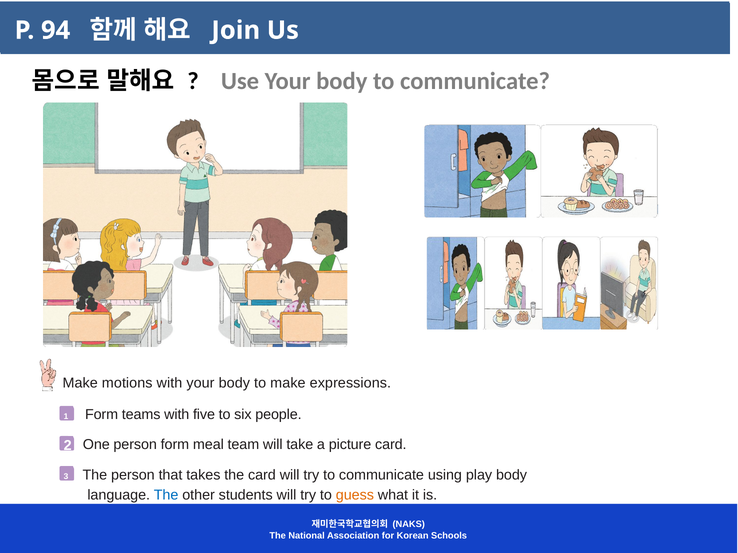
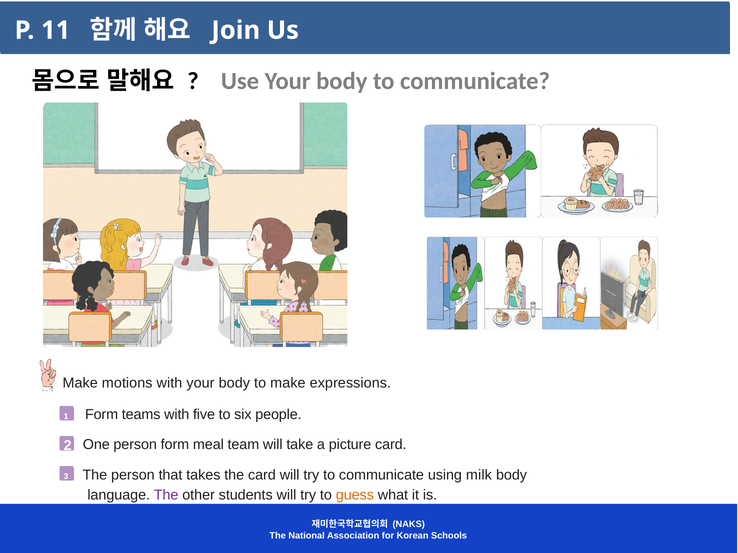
94: 94 -> 11
play: play -> milk
The at (166, 496) colour: blue -> purple
